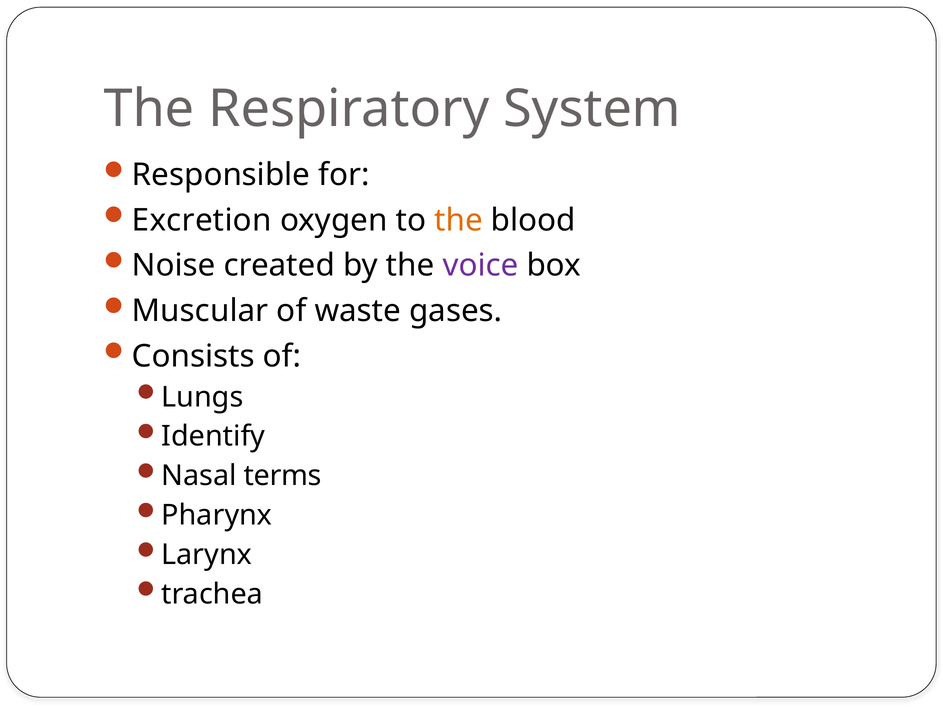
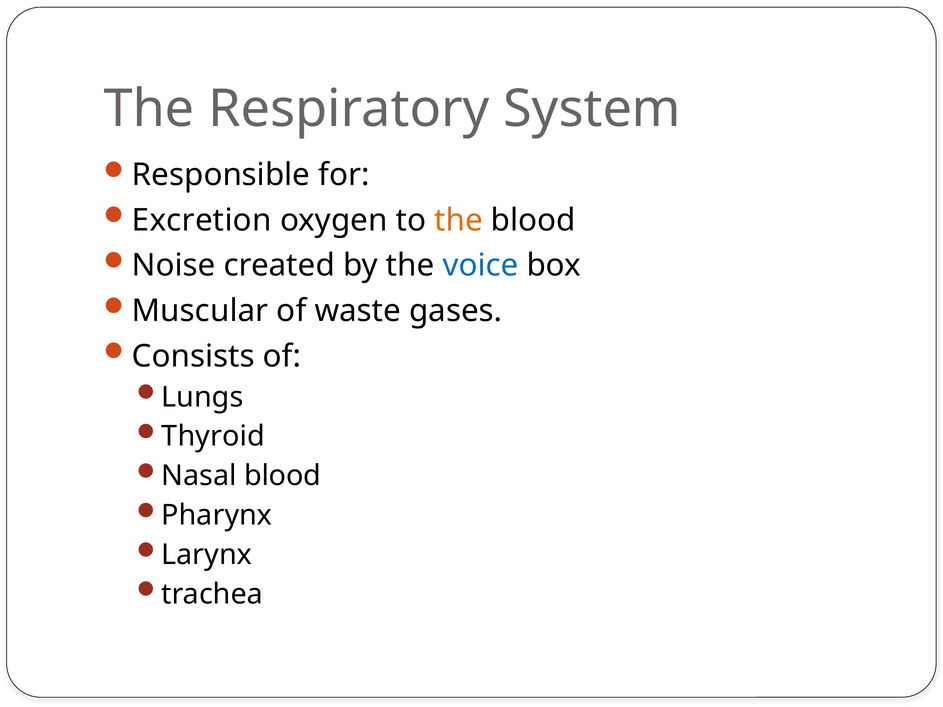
voice colour: purple -> blue
Identify: Identify -> Thyroid
Nasal terms: terms -> blood
